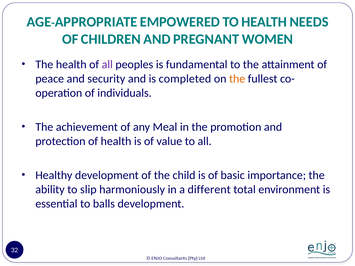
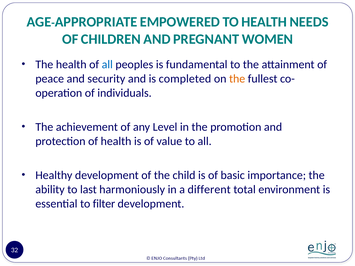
all at (107, 65) colour: purple -> blue
Meal: Meal -> Level
slip: slip -> last
balls: balls -> filter
